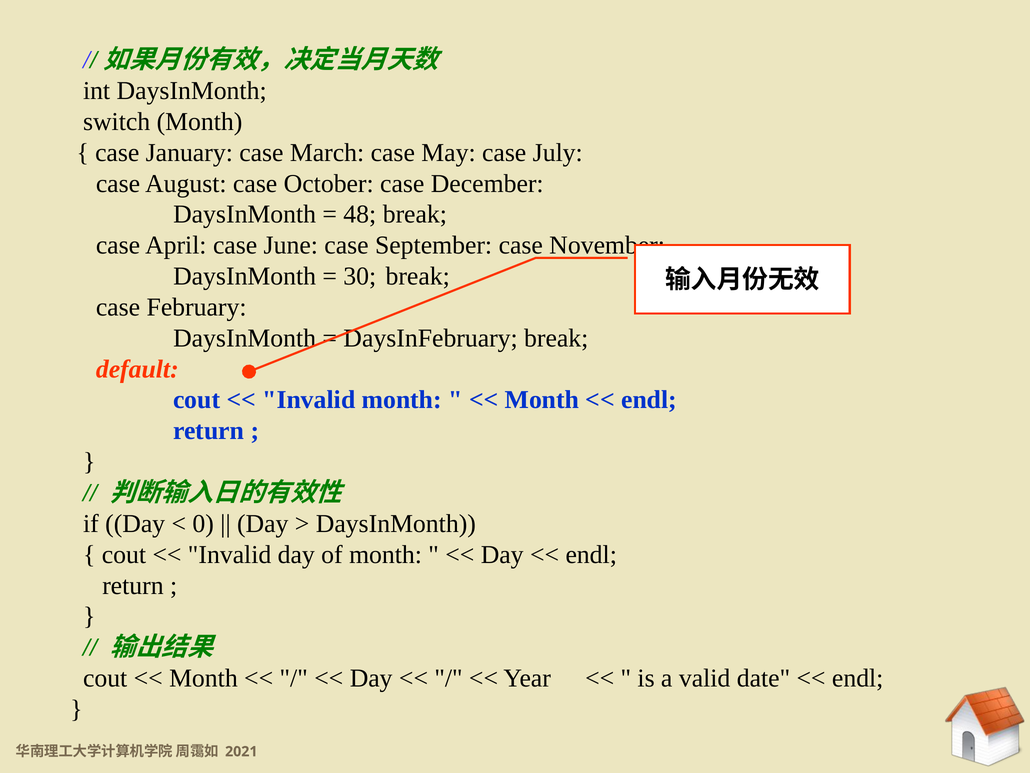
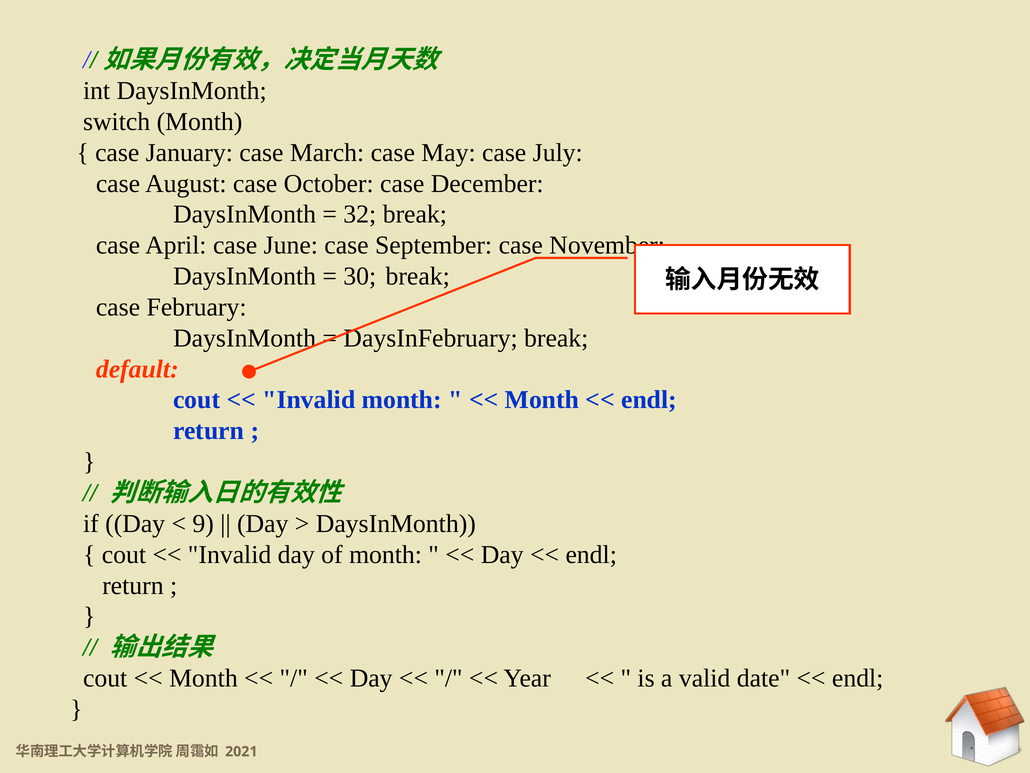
48: 48 -> 32
0: 0 -> 9
